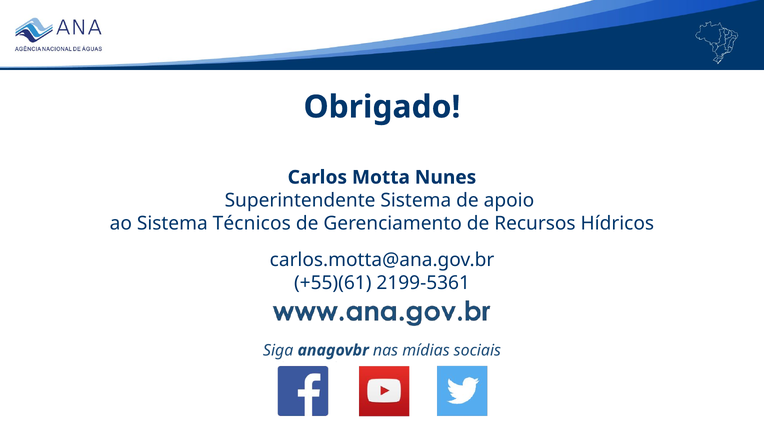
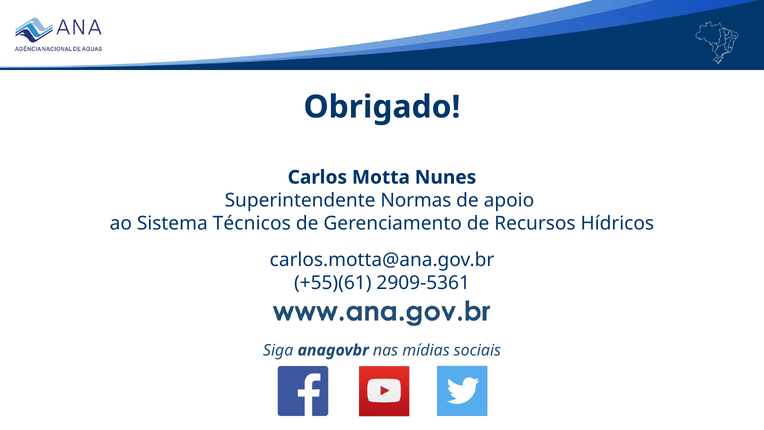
Superintendente Sistema: Sistema -> Normas
2199-5361: 2199-5361 -> 2909-5361
